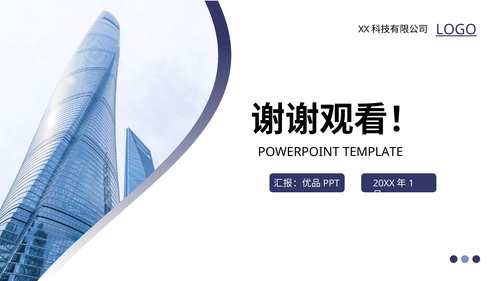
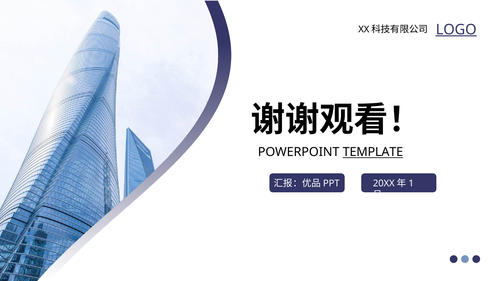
TEMPLATE underline: none -> present
